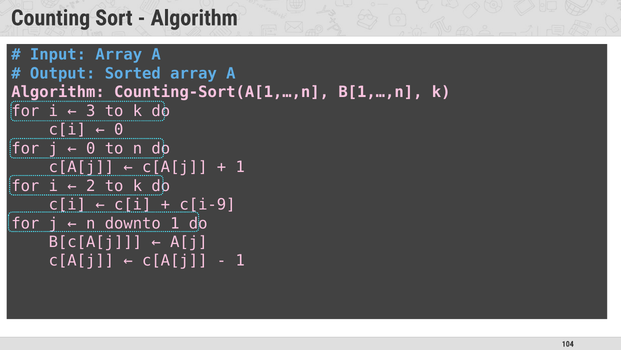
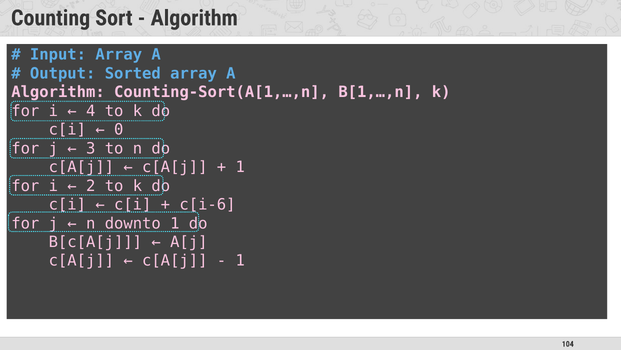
3: 3 -> 4
0 at (91, 148): 0 -> 3
c[i-9: c[i-9 -> c[i-6
